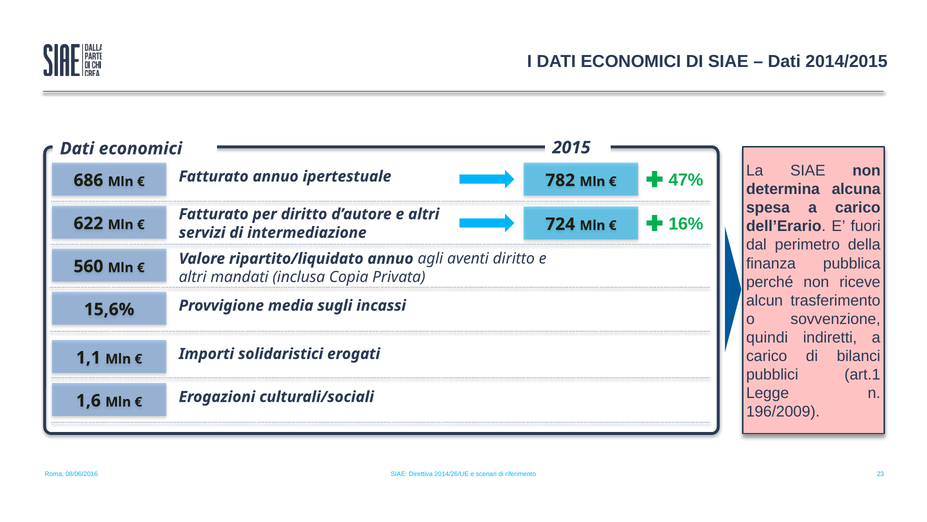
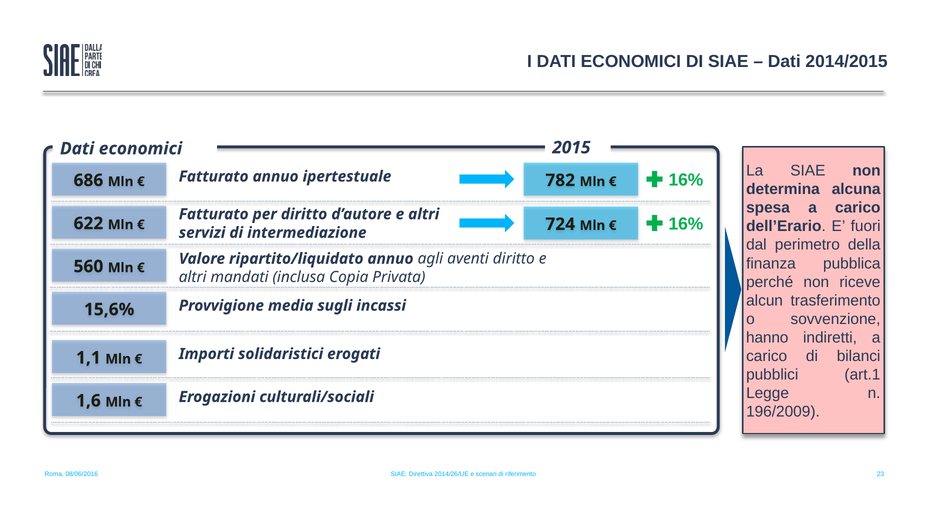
47% at (686, 180): 47% -> 16%
quindi: quindi -> hanno
